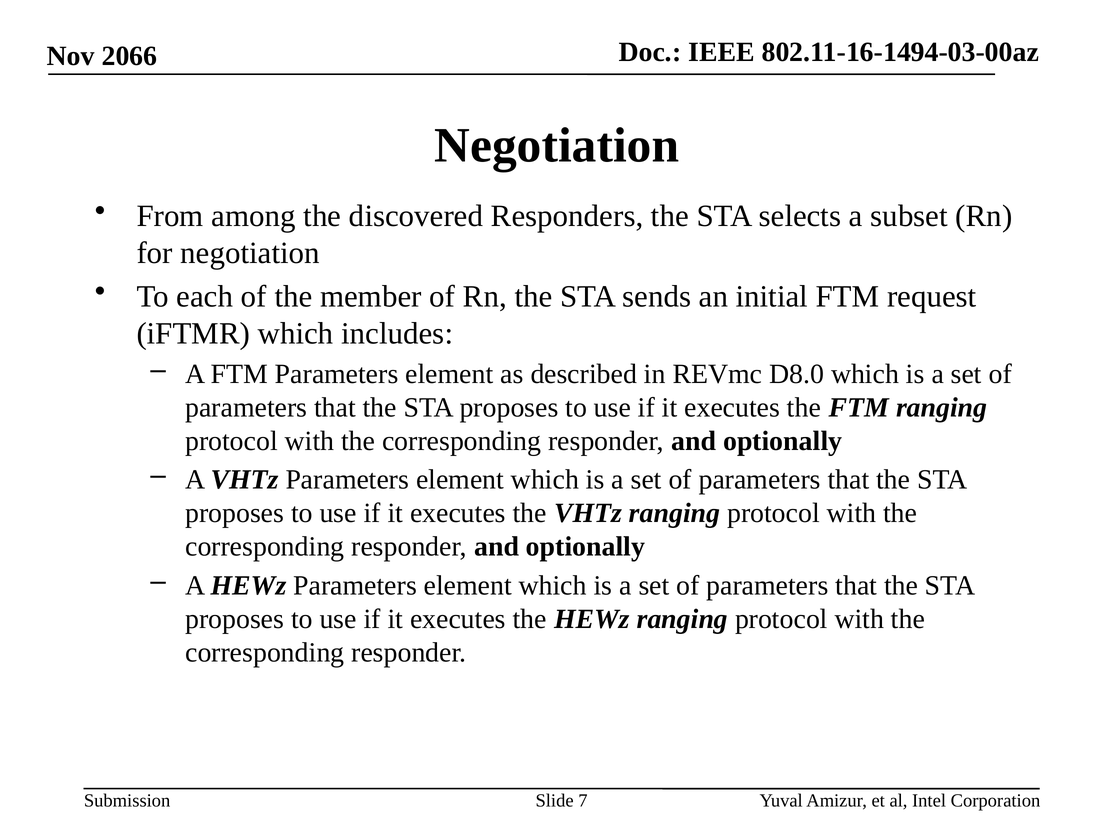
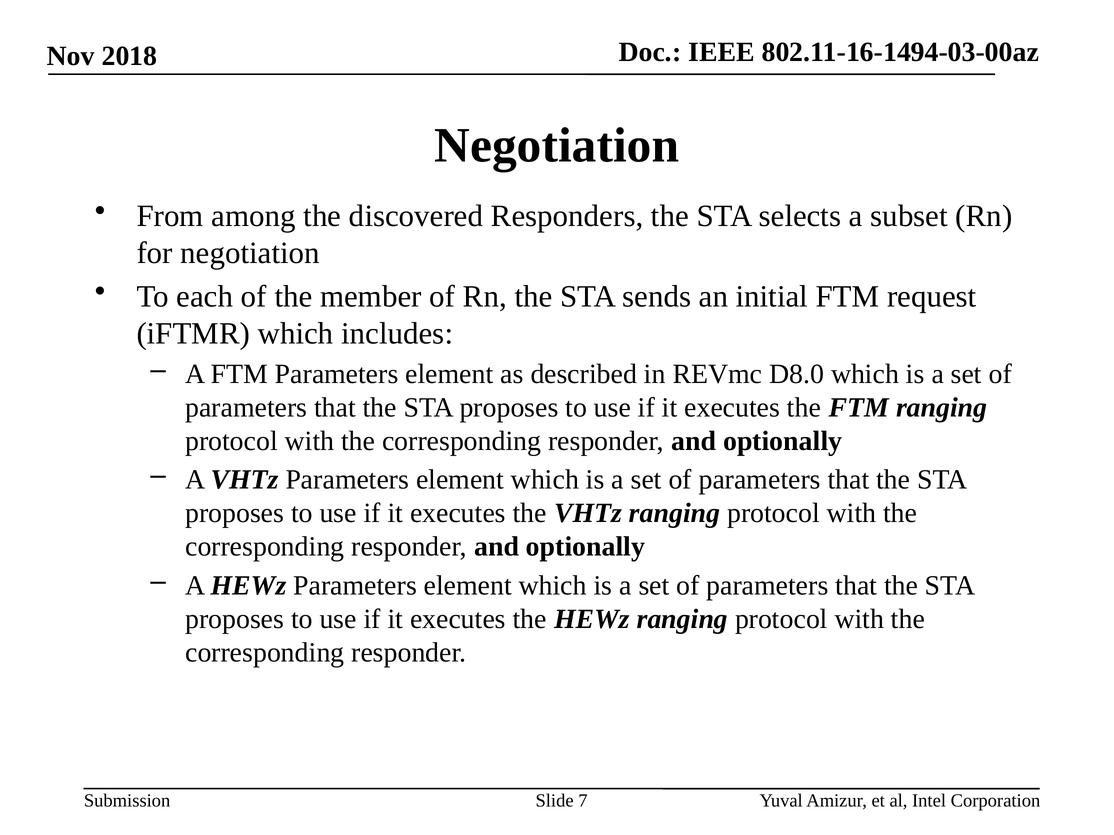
2066: 2066 -> 2018
